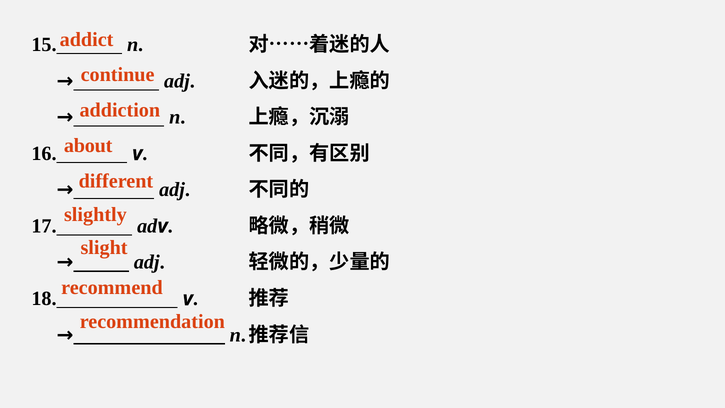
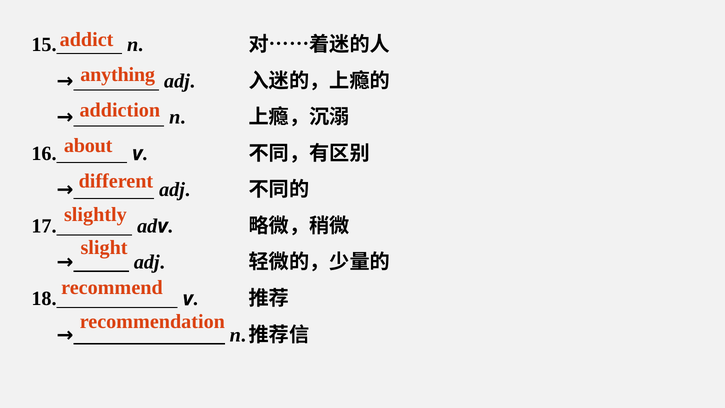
continue: continue -> anything
